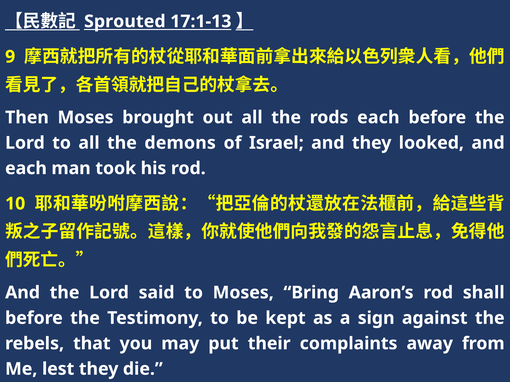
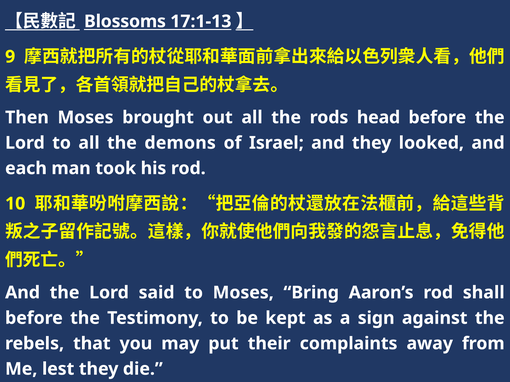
Sprouted: Sprouted -> Blossoms
rods each: each -> head
